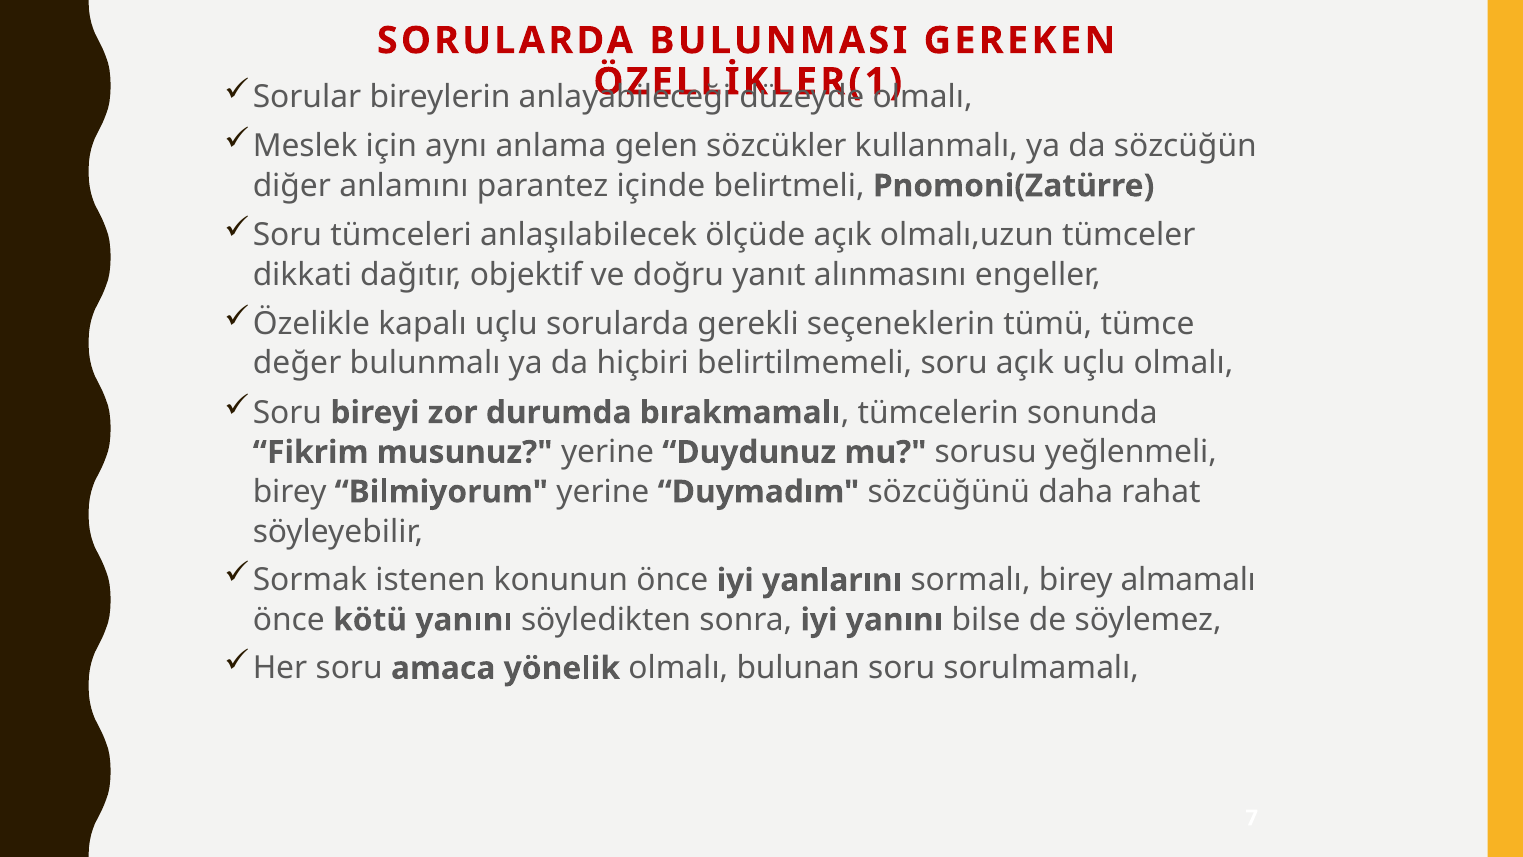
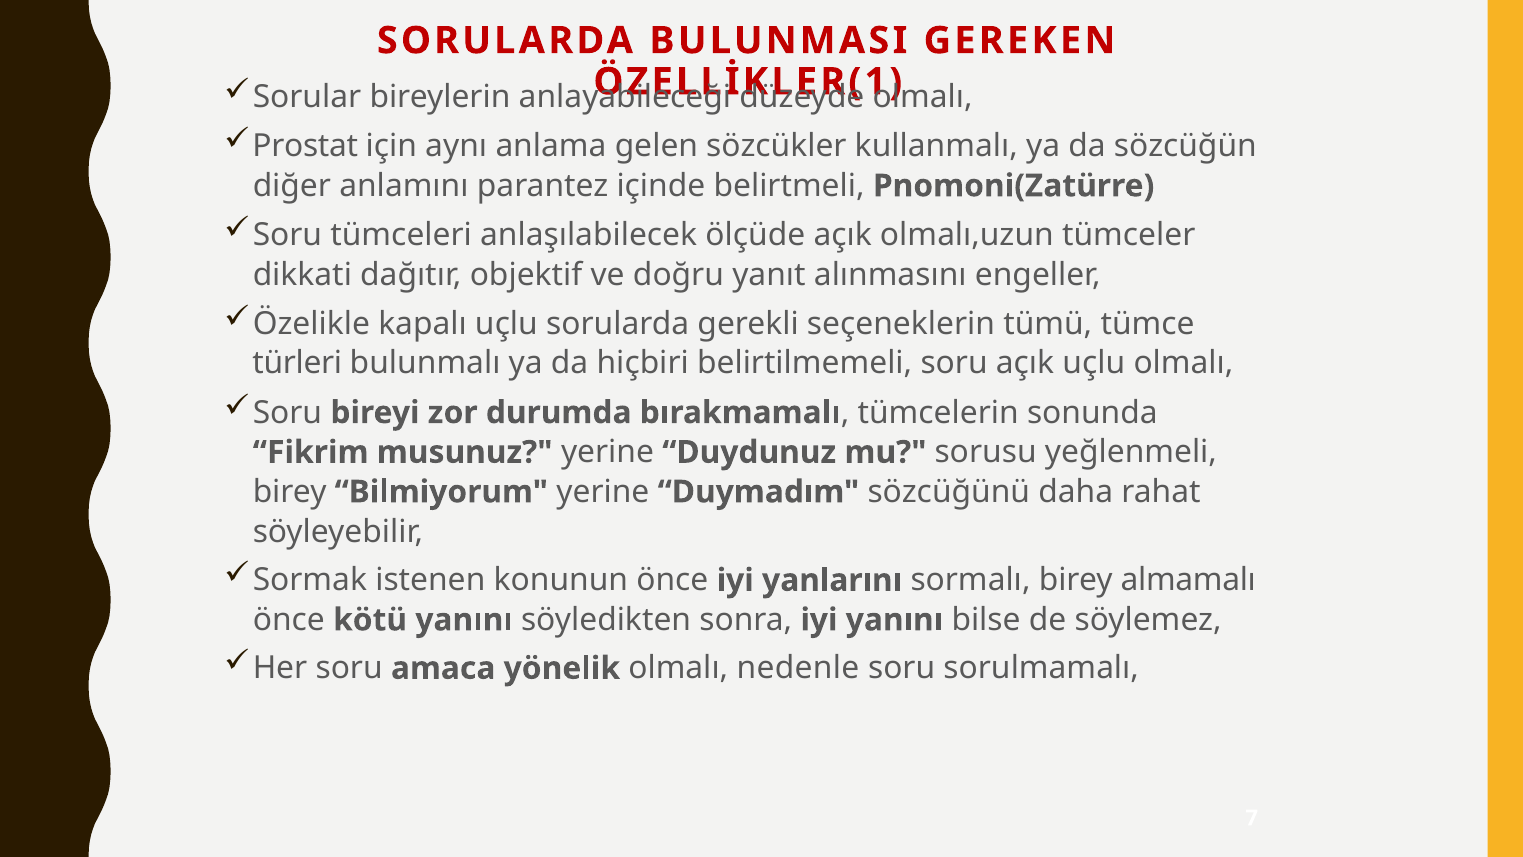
Meslek: Meslek -> Prostat
değer: değer -> türleri
bulunan: bulunan -> nedenle
